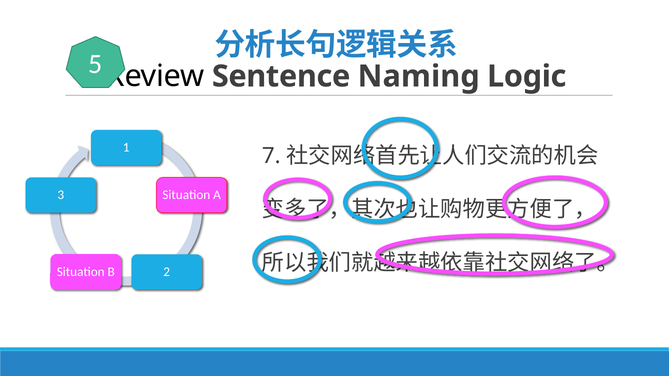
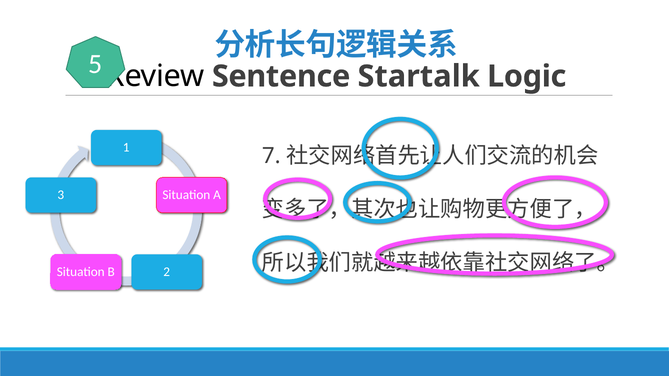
Naming: Naming -> Startalk
